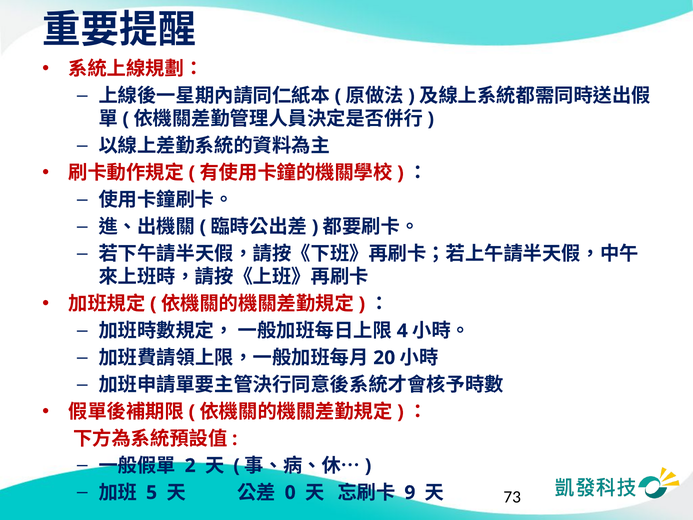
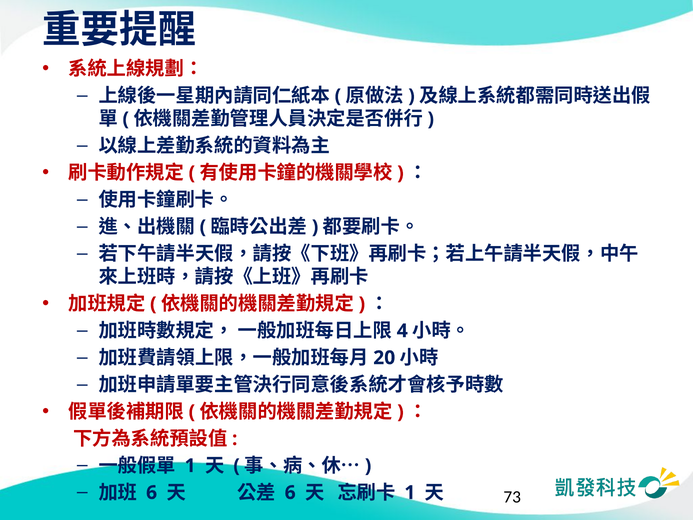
2 at (190, 465): 2 -> 1
5 at (152, 492): 5 -> 6
0 at (290, 492): 0 -> 6
9 at (410, 492): 9 -> 1
